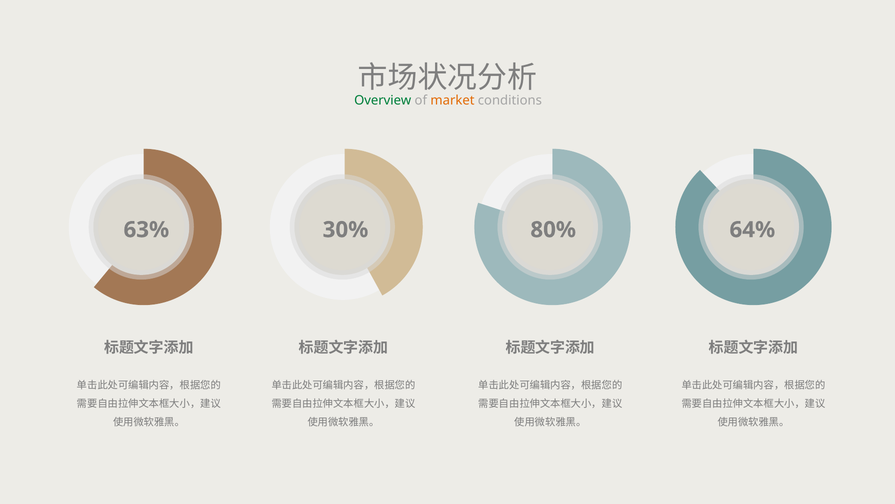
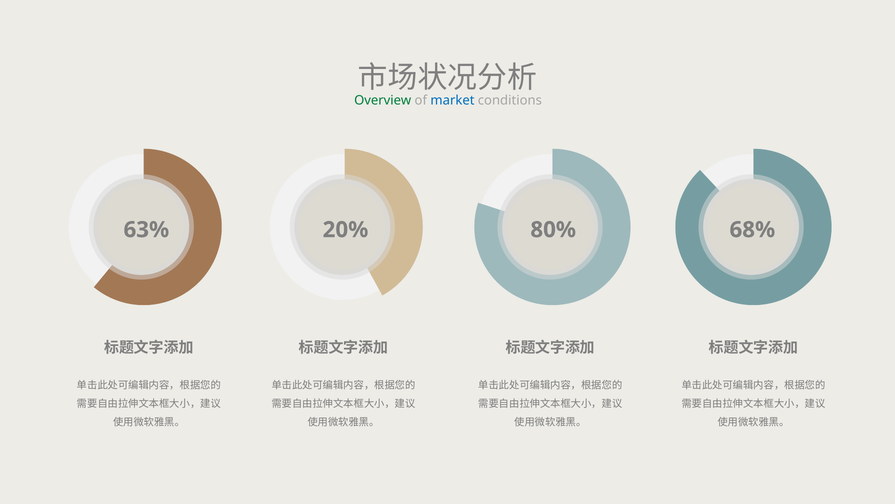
market colour: orange -> blue
30%: 30% -> 20%
64%: 64% -> 68%
